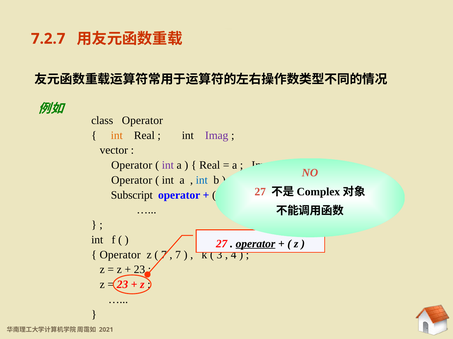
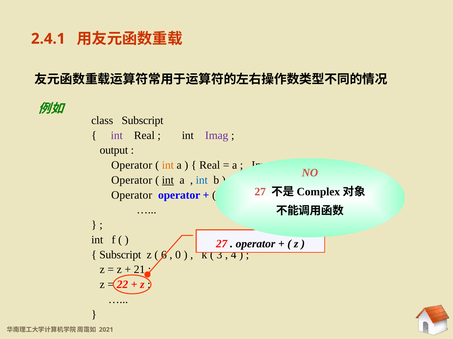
7.2.7: 7.2.7 -> 2.4.1
class Operator: Operator -> Subscript
int at (117, 136) colour: orange -> purple
vector: vector -> output
int at (168, 166) colour: purple -> orange
int at (168, 180) underline: none -> present
Subscript at (132, 195): Subscript -> Operator
operator at (255, 244) underline: present -> none
Operator at (120, 255): Operator -> Subscript
7 at (164, 255): 7 -> 6
7 at (178, 255): 7 -> 0
23 at (139, 270): 23 -> 21
23 at (122, 285): 23 -> 22
